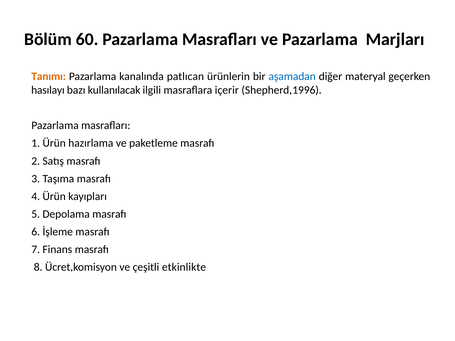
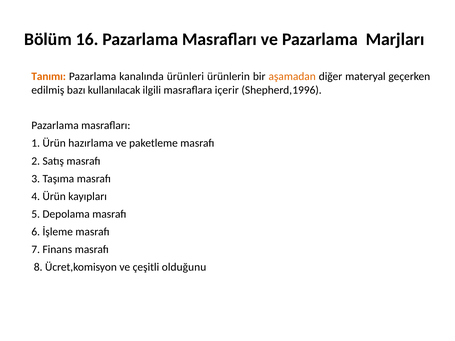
60: 60 -> 16
patlıcan: patlıcan -> ürünleri
aşamadan colour: blue -> orange
hasılayı: hasılayı -> edilmiş
etkinlikte: etkinlikte -> olduğunu
